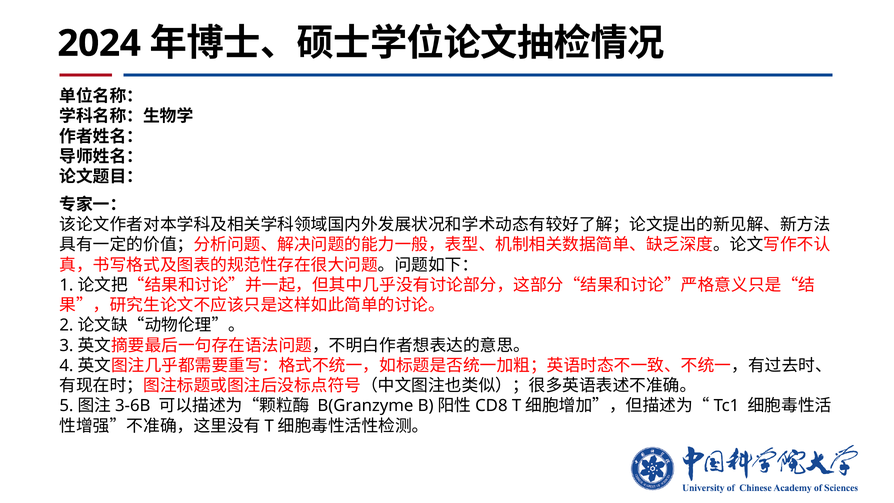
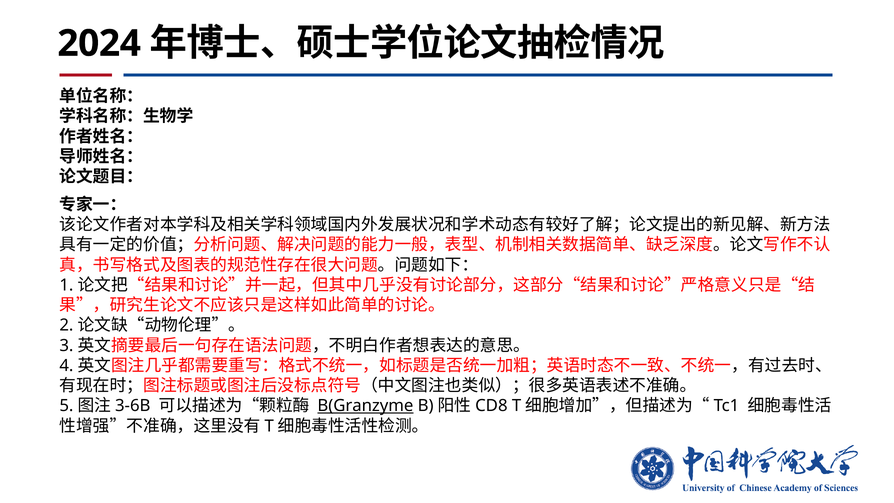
B(Granzyme underline: none -> present
